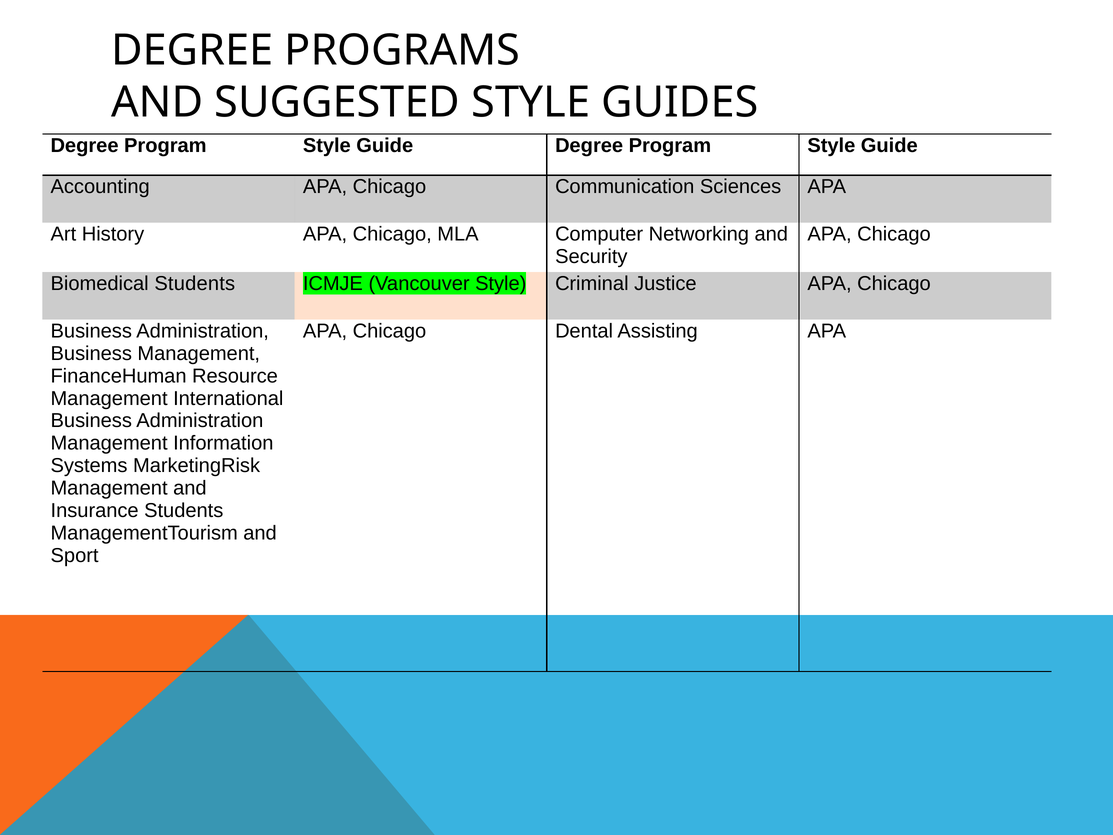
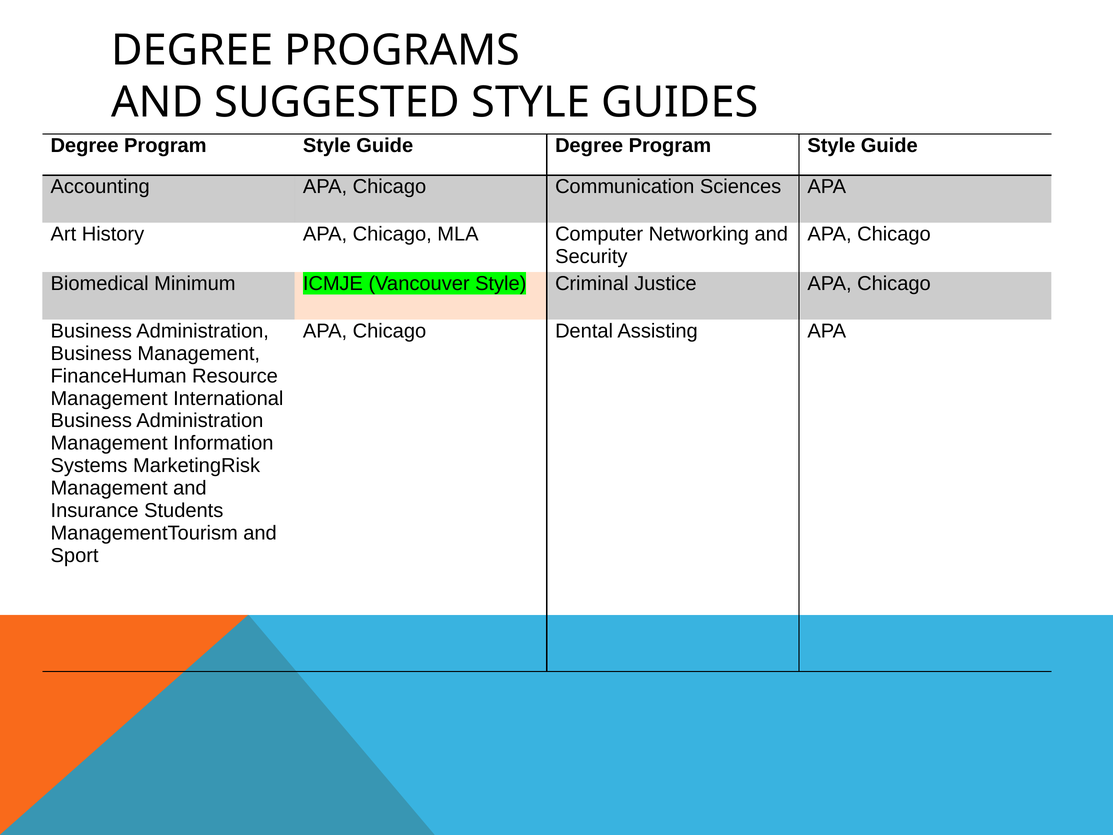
Biomedical Students: Students -> Minimum
